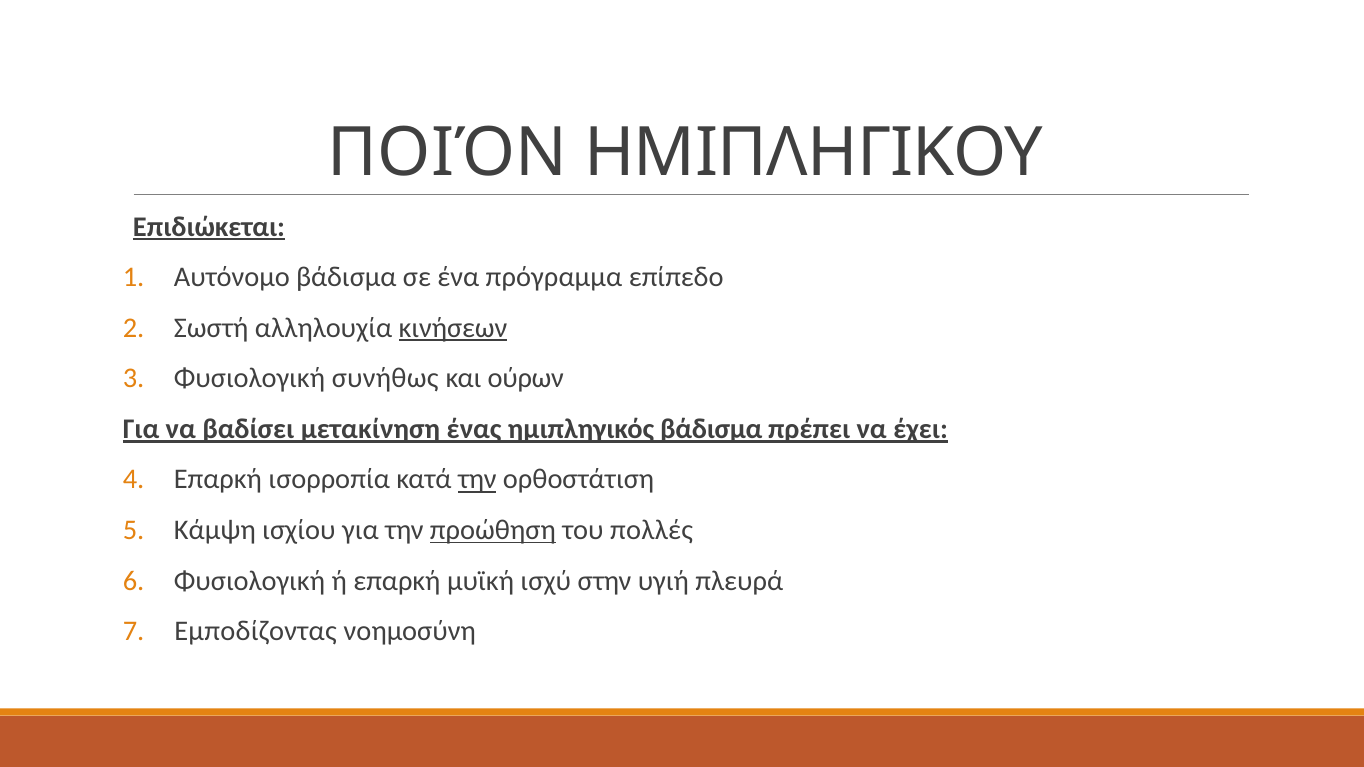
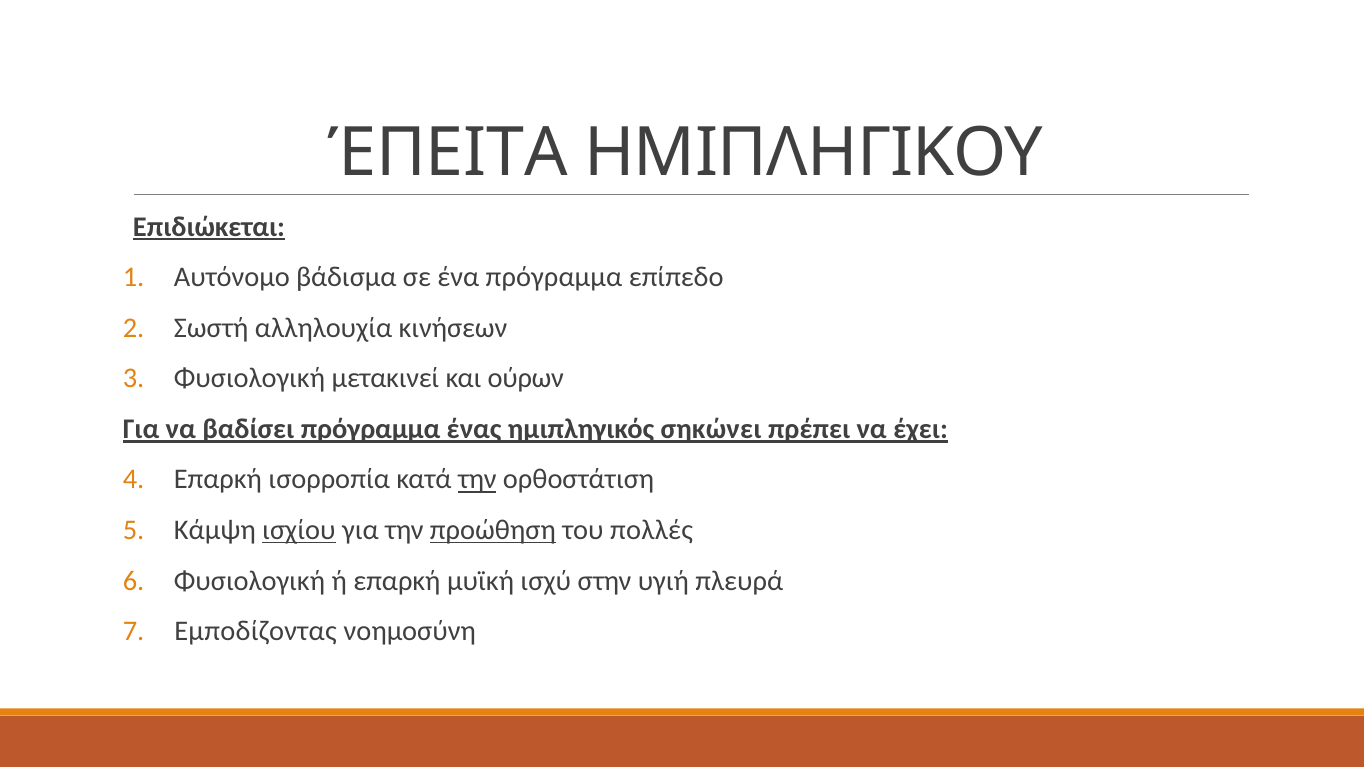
ΠΟΙΌΝ: ΠΟΙΌΝ -> ΈΠΕΙΤΑ
κινήσεων underline: present -> none
συνήθως: συνήθως -> μετακινεί
βαδίσει μετακίνηση: μετακίνηση -> πρόγραμμα
ημιπληγικός βάδισμα: βάδισμα -> σηκώνει
ισχίου underline: none -> present
